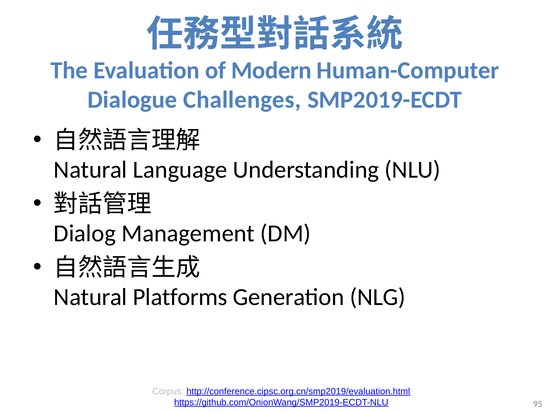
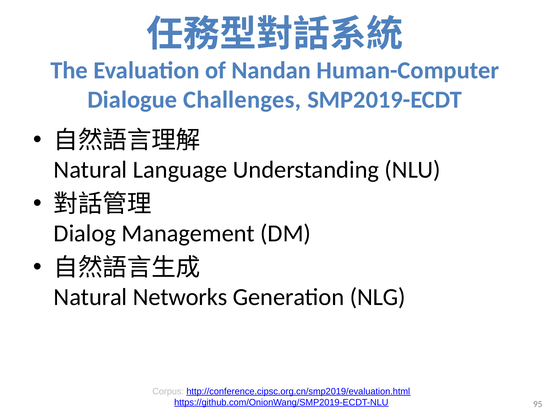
Modern: Modern -> Nandan
Platforms: Platforms -> Networks
